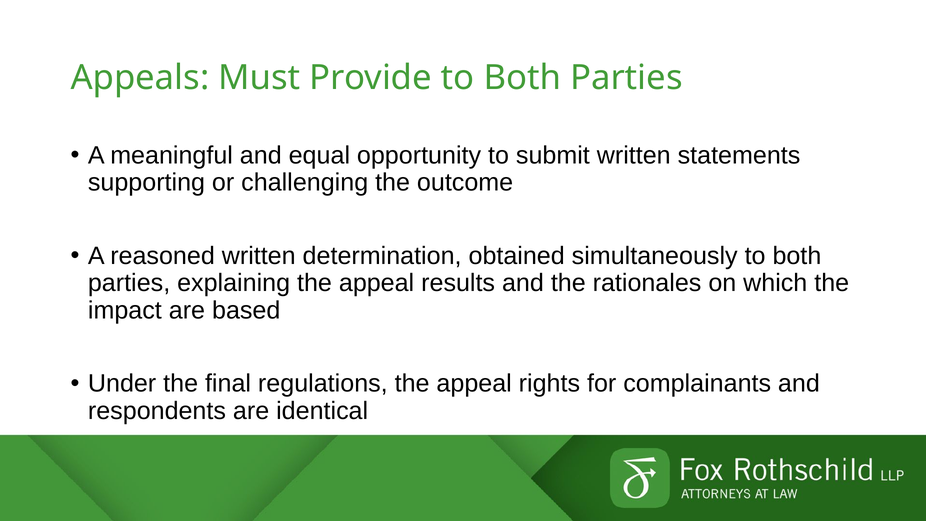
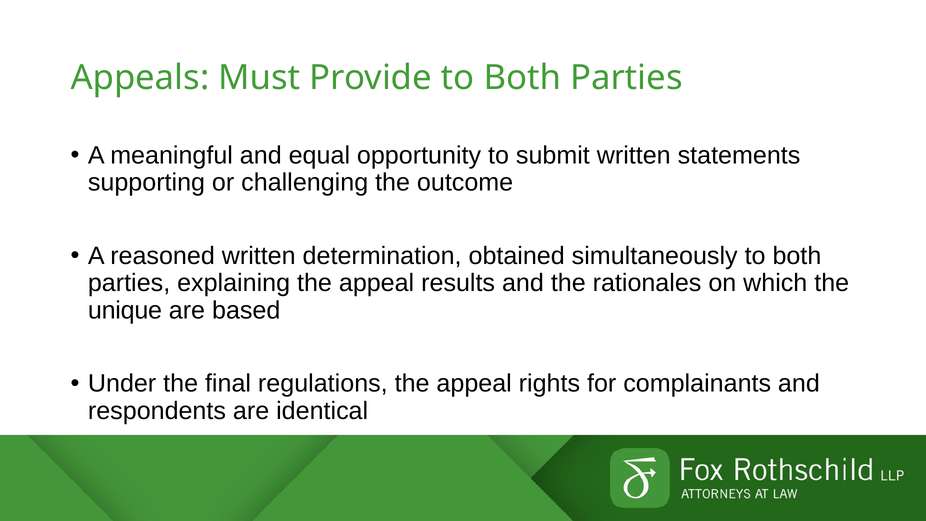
impact: impact -> unique
